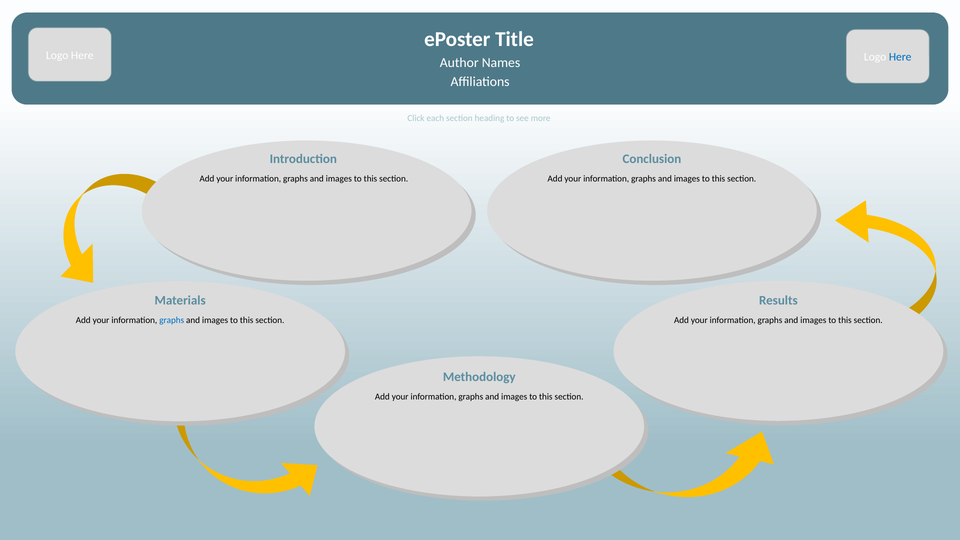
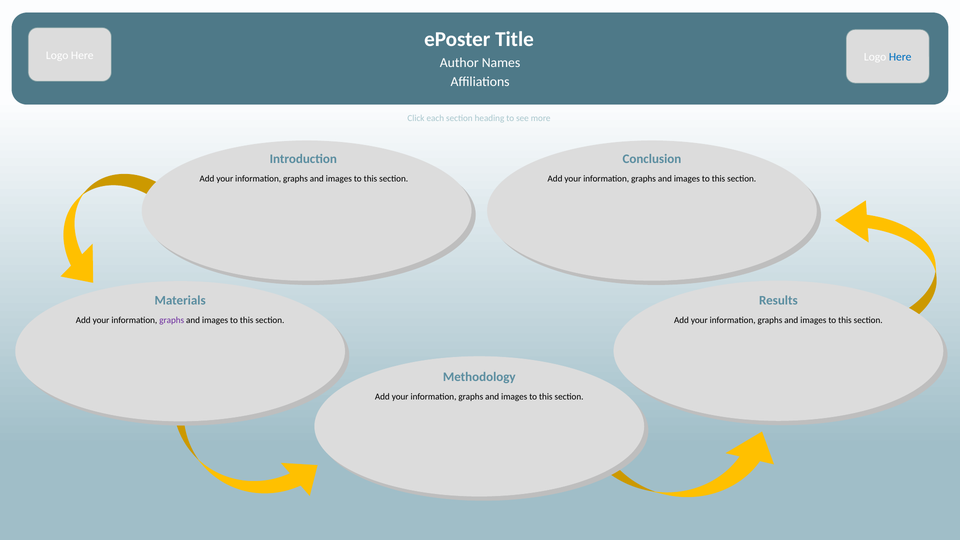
graphs at (172, 320) colour: blue -> purple
